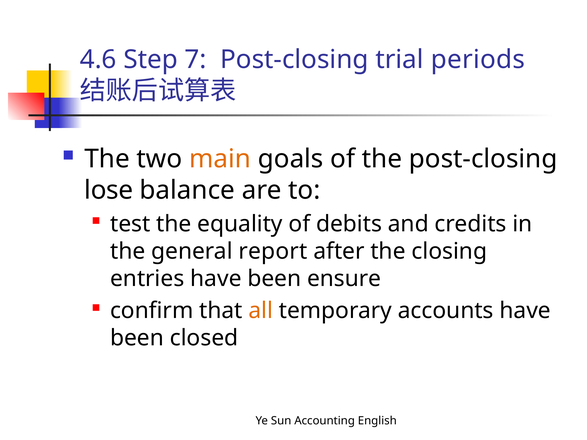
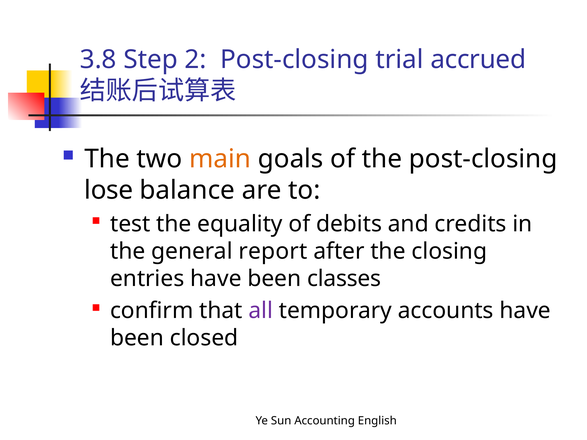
4.6: 4.6 -> 3.8
7: 7 -> 2
periods: periods -> accrued
ensure: ensure -> classes
all colour: orange -> purple
